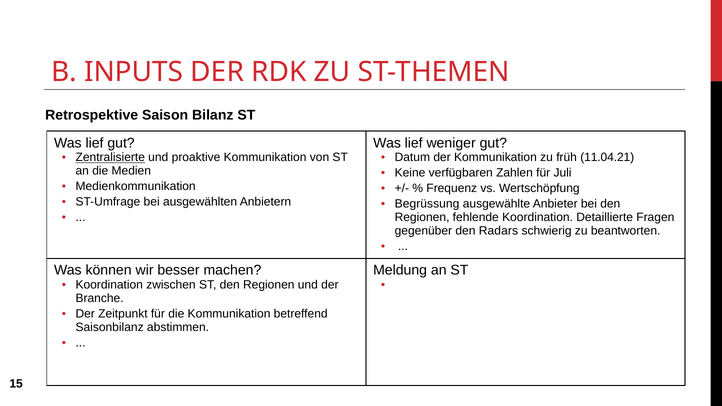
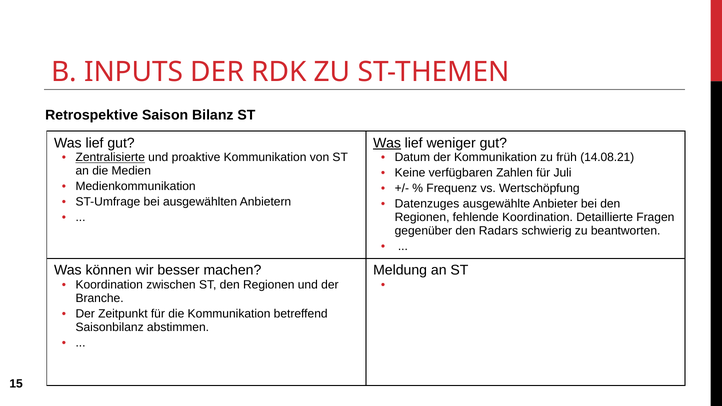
Was at (387, 143) underline: none -> present
11.04.21: 11.04.21 -> 14.08.21
Begrüssung: Begrüssung -> Datenzuges
